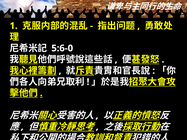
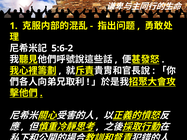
5:6-0: 5:6-0 -> 5:6-2
